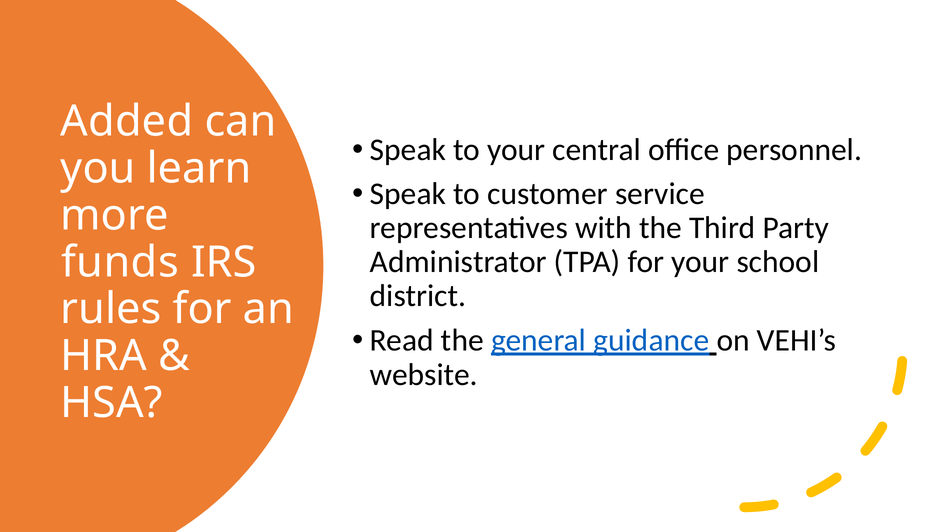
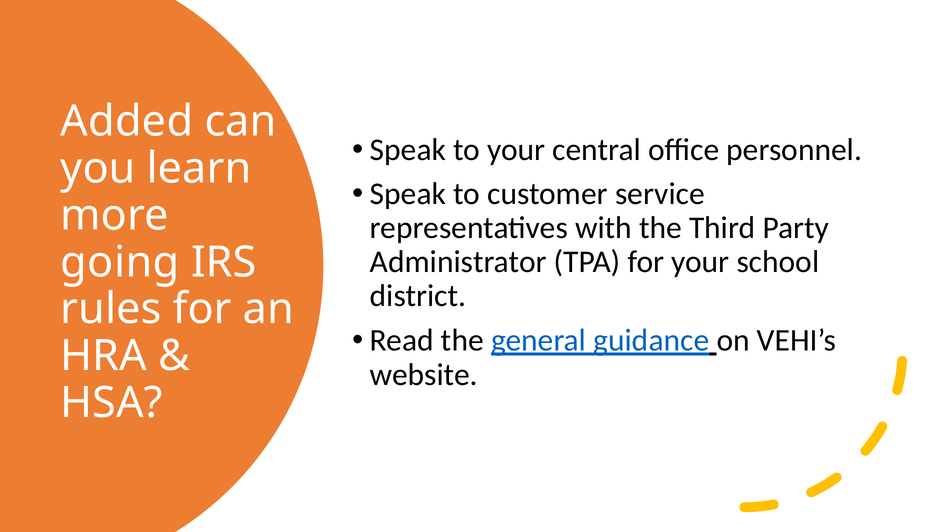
funds: funds -> going
